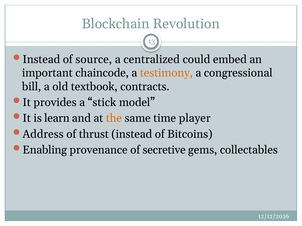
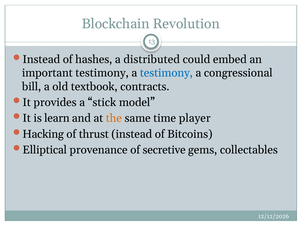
source: source -> hashes
centralized: centralized -> distributed
important chaincode: chaincode -> testimony
testimony at (166, 73) colour: orange -> blue
Address: Address -> Hacking
Enabling: Enabling -> Elliptical
